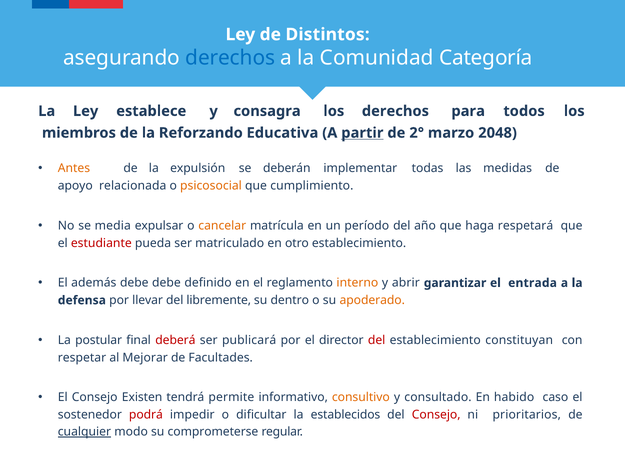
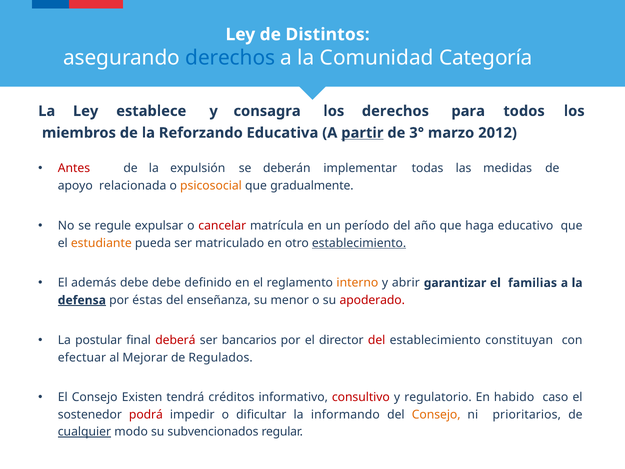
2°: 2° -> 3°
2048: 2048 -> 2012
Antes colour: orange -> red
cumplimiento: cumplimiento -> gradualmente
media: media -> regule
cancelar colour: orange -> red
respetará: respetará -> educativo
estudiante colour: red -> orange
establecimiento at (359, 243) underline: none -> present
entrada: entrada -> familias
defensa underline: none -> present
llevar: llevar -> éstas
libremente: libremente -> enseñanza
dentro: dentro -> menor
apoderado colour: orange -> red
publicará: publicará -> bancarios
respetar: respetar -> efectuar
Facultades: Facultades -> Regulados
permite: permite -> créditos
consultivo colour: orange -> red
consultado: consultado -> regulatorio
establecidos: establecidos -> informando
Consejo at (436, 414) colour: red -> orange
comprometerse: comprometerse -> subvencionados
